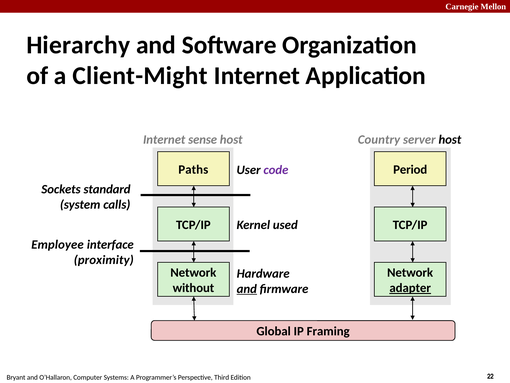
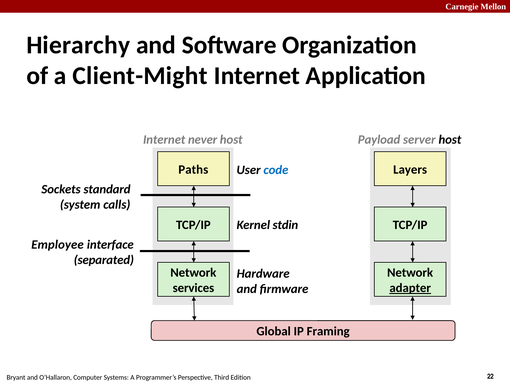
sense: sense -> never
Country: Country -> Payload
Period: Period -> Layers
code colour: purple -> blue
used: used -> stdin
proximity: proximity -> separated
without: without -> services
and at (247, 289) underline: present -> none
